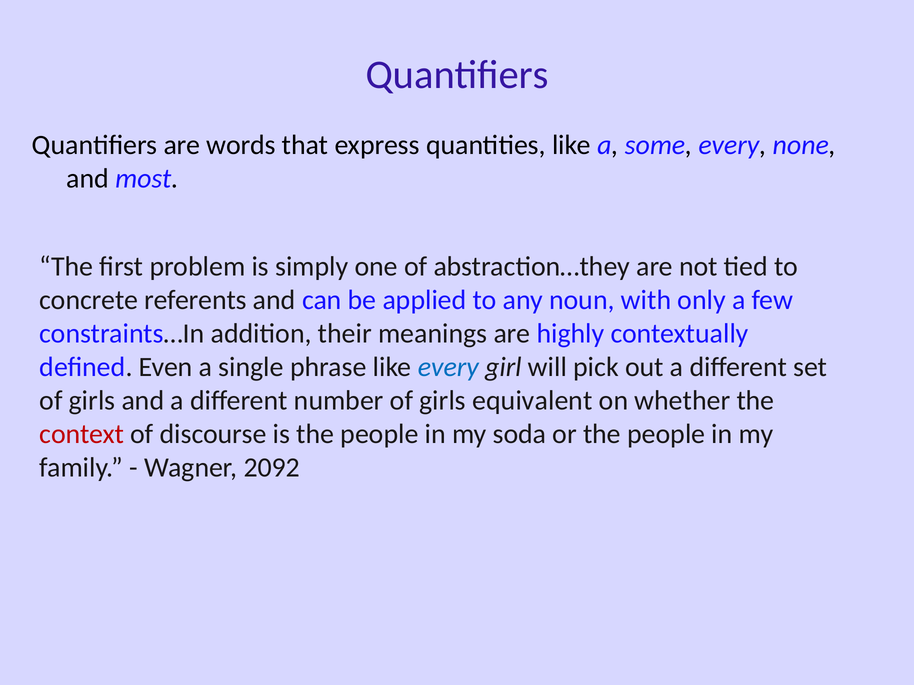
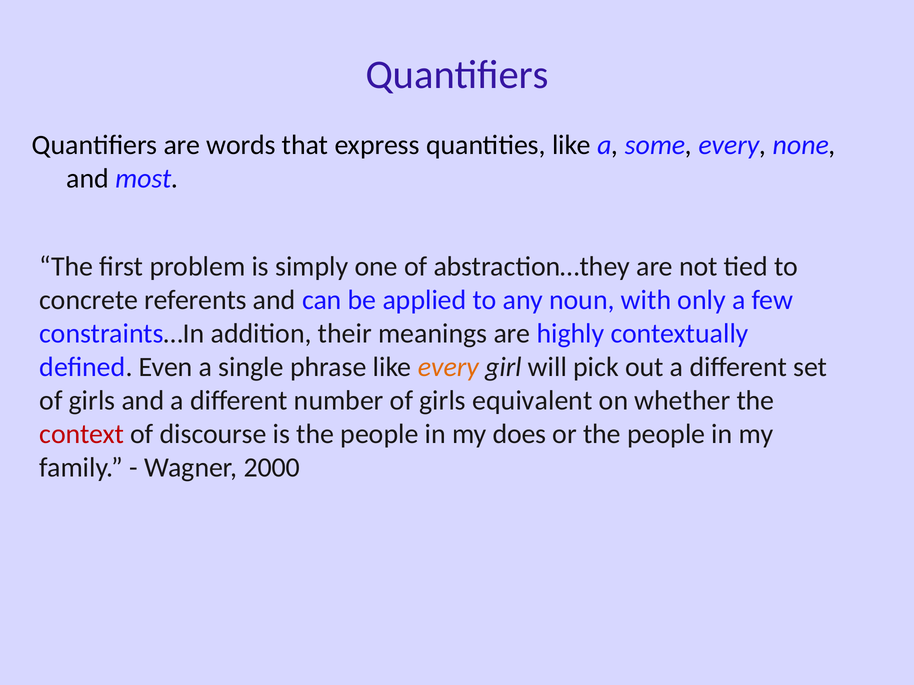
every at (448, 367) colour: blue -> orange
soda: soda -> does
2092: 2092 -> 2000
